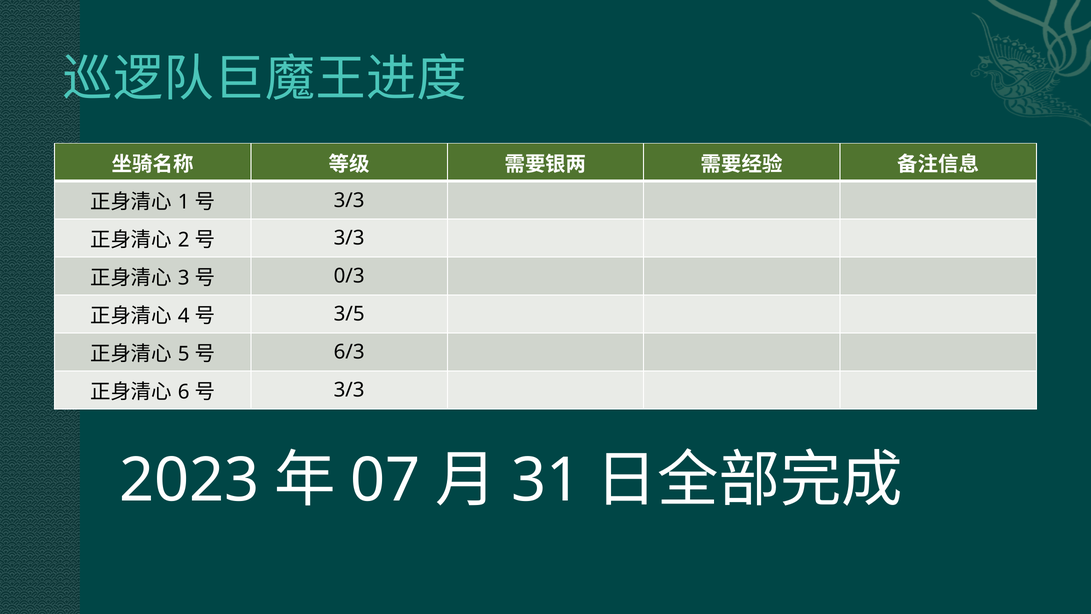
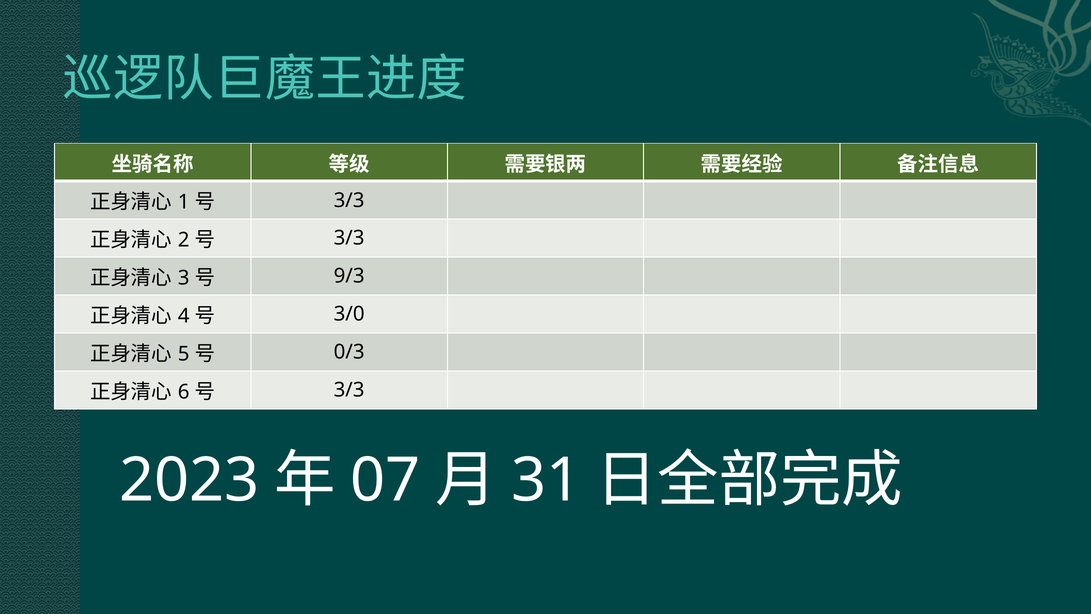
0/3: 0/3 -> 9/3
3/5: 3/5 -> 3/0
6/3: 6/3 -> 0/3
